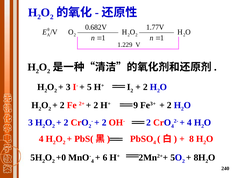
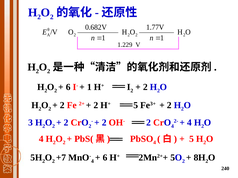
3 at (68, 87): 3 -> 6
5 at (89, 87): 5 -> 1
H+ 9: 9 -> 5
8 at (192, 139): 8 -> 5
+0: +0 -> +7
